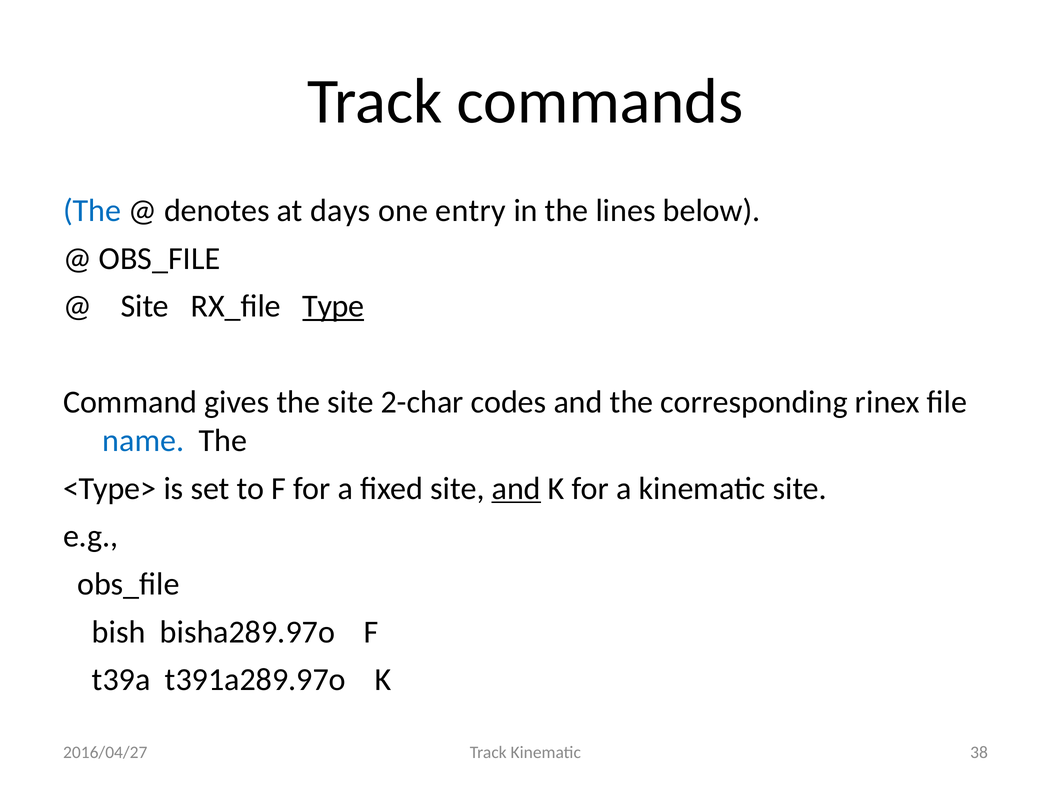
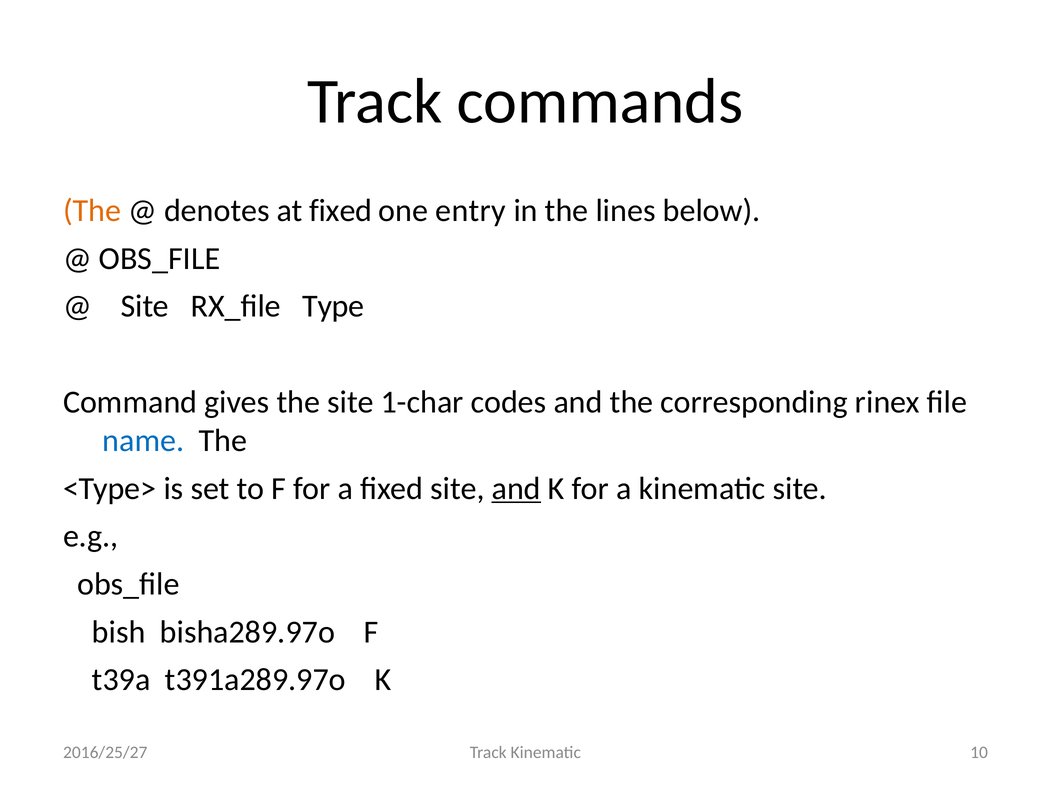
The at (92, 211) colour: blue -> orange
at days: days -> fixed
Type underline: present -> none
2-char: 2-char -> 1-char
38: 38 -> 10
2016/04/27: 2016/04/27 -> 2016/25/27
